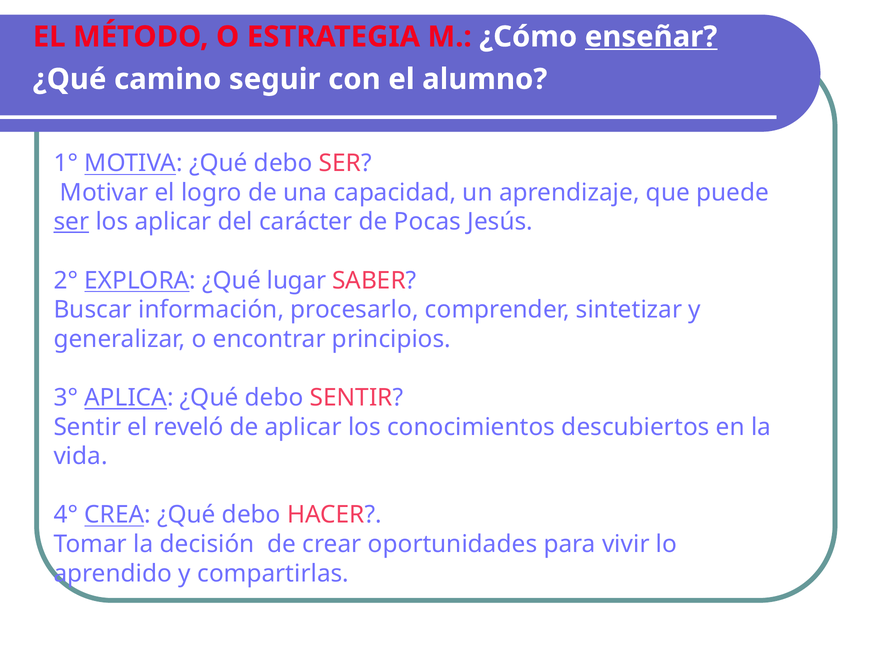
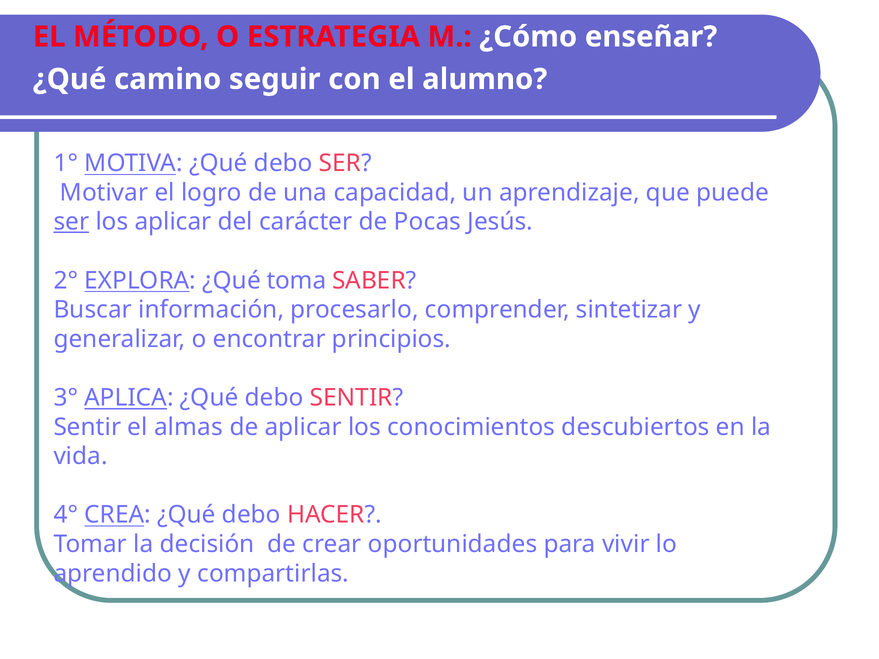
enseñar underline: present -> none
lugar: lugar -> toma
reveló: reveló -> almas
